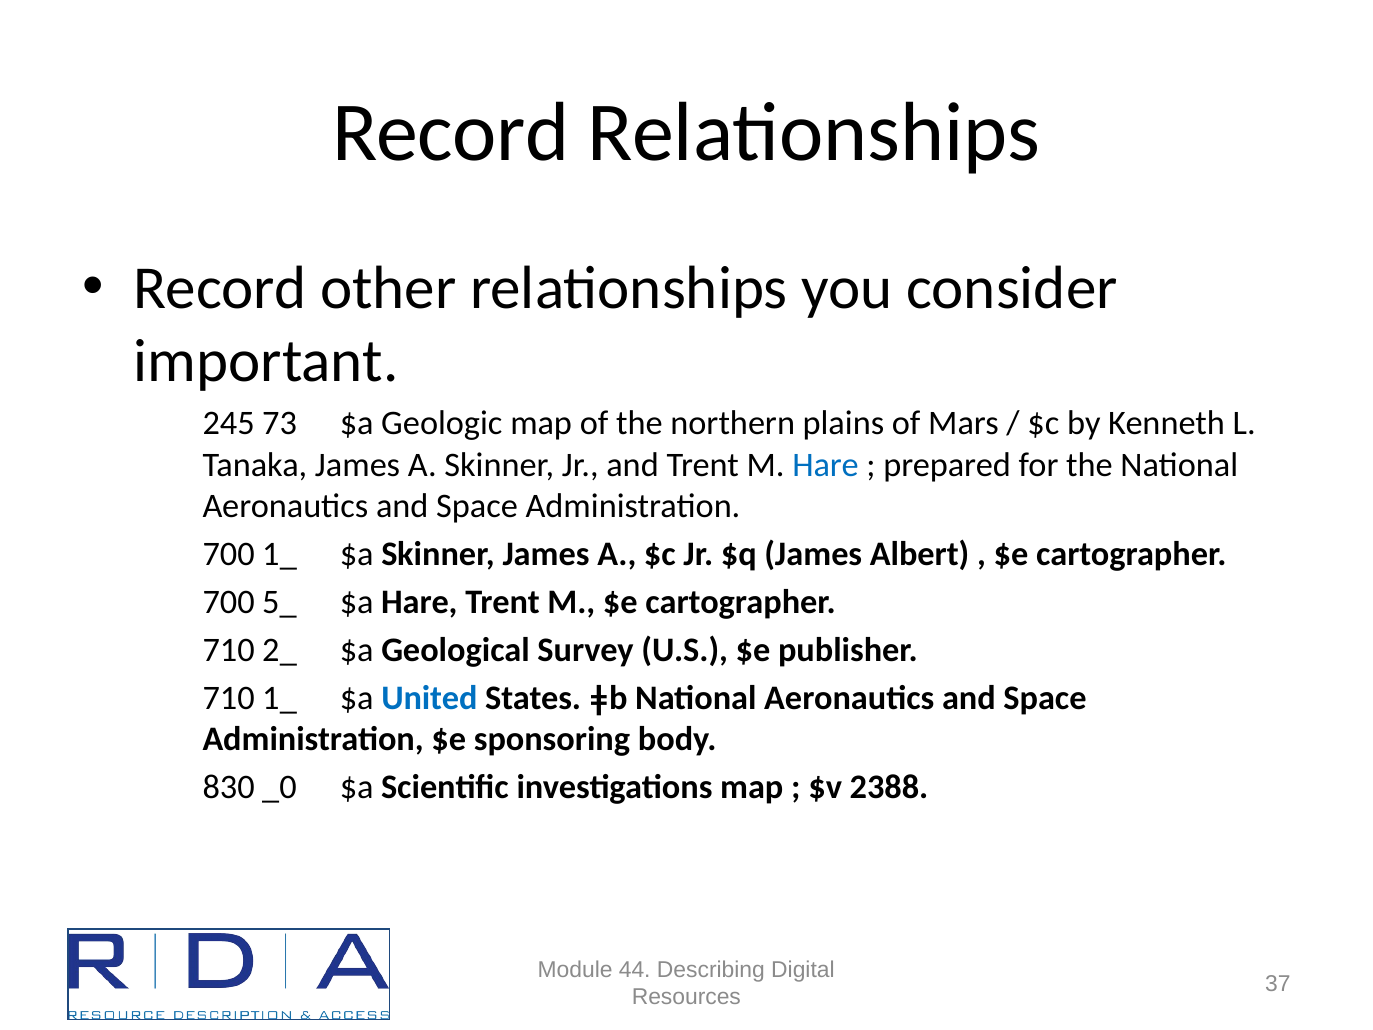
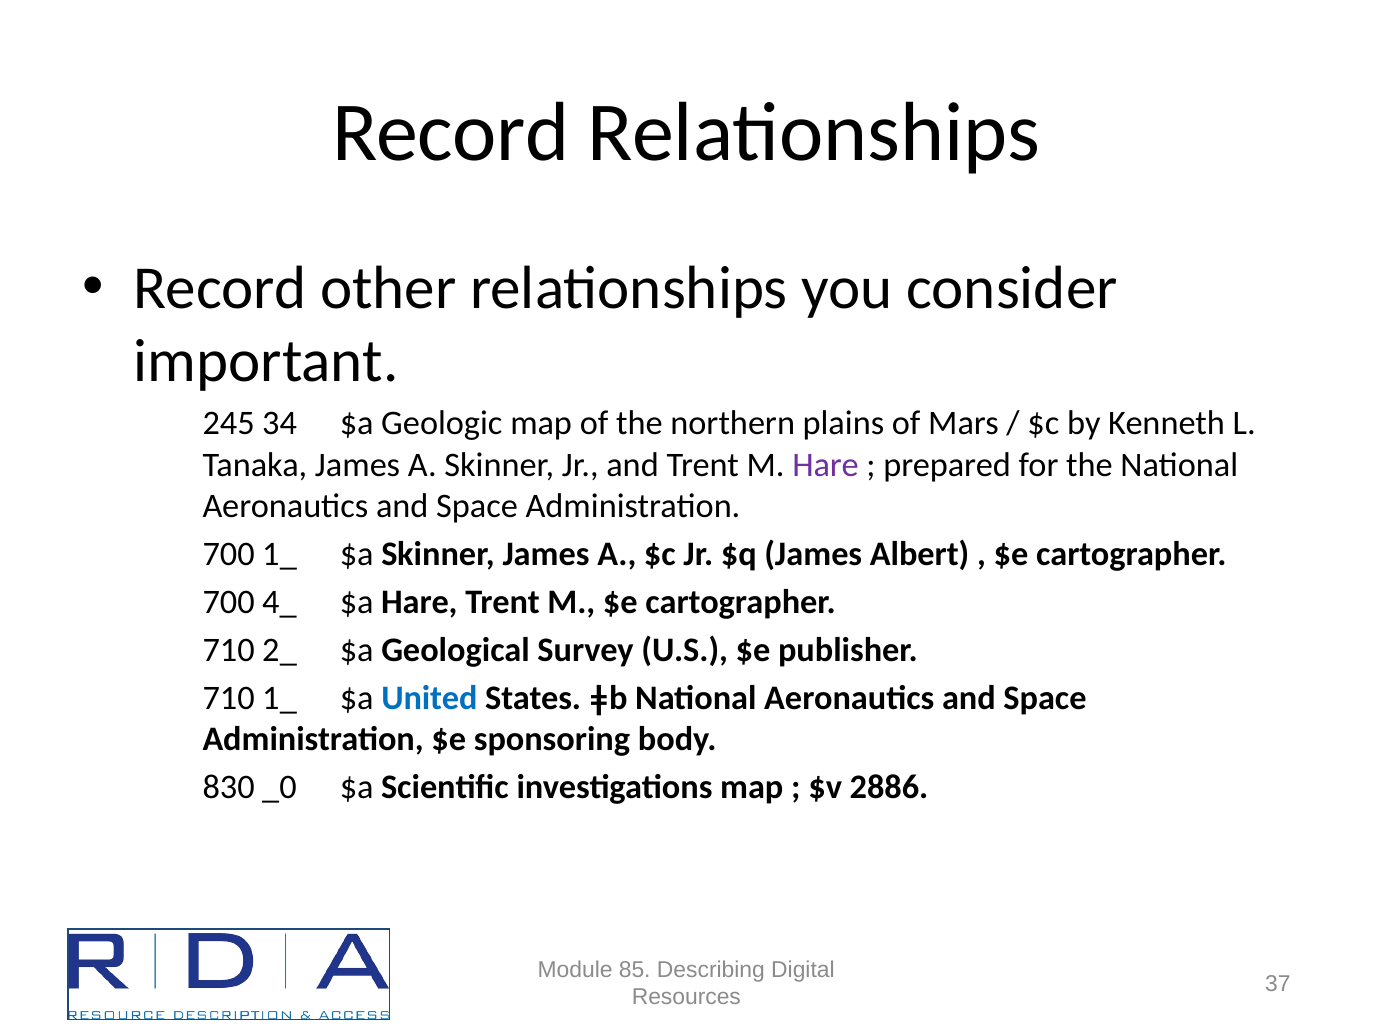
73: 73 -> 34
Hare at (826, 465) colour: blue -> purple
5_: 5_ -> 4_
2388: 2388 -> 2886
44: 44 -> 85
